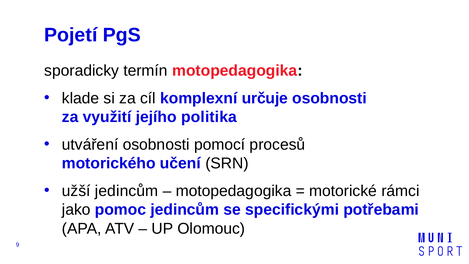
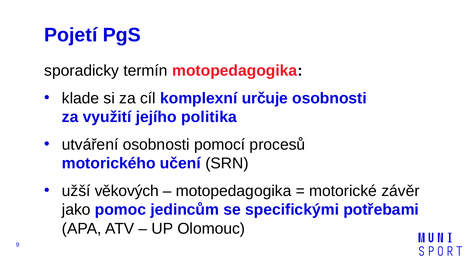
užší jedincům: jedincům -> věkových
rámci: rámci -> závěr
